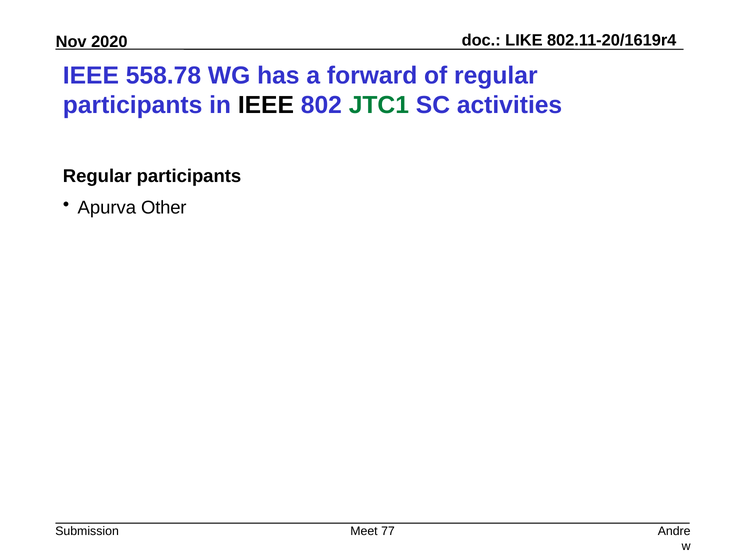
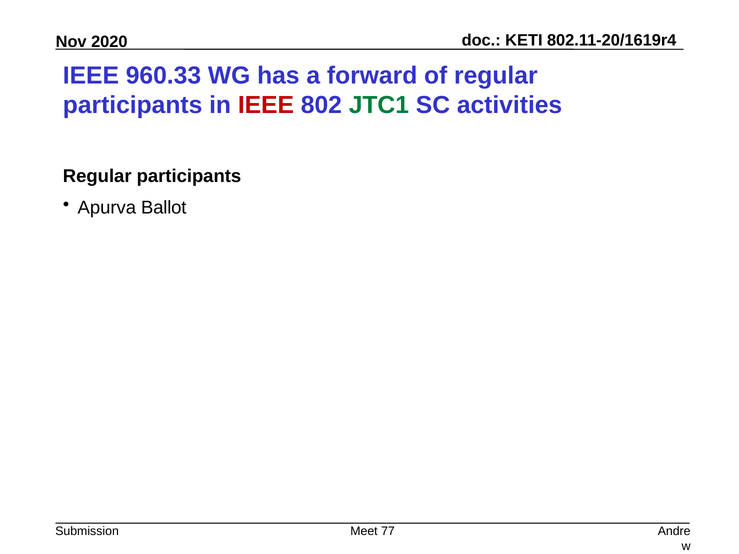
LIKE: LIKE -> KETI
558.78: 558.78 -> 960.33
IEEE at (266, 105) colour: black -> red
Other: Other -> Ballot
